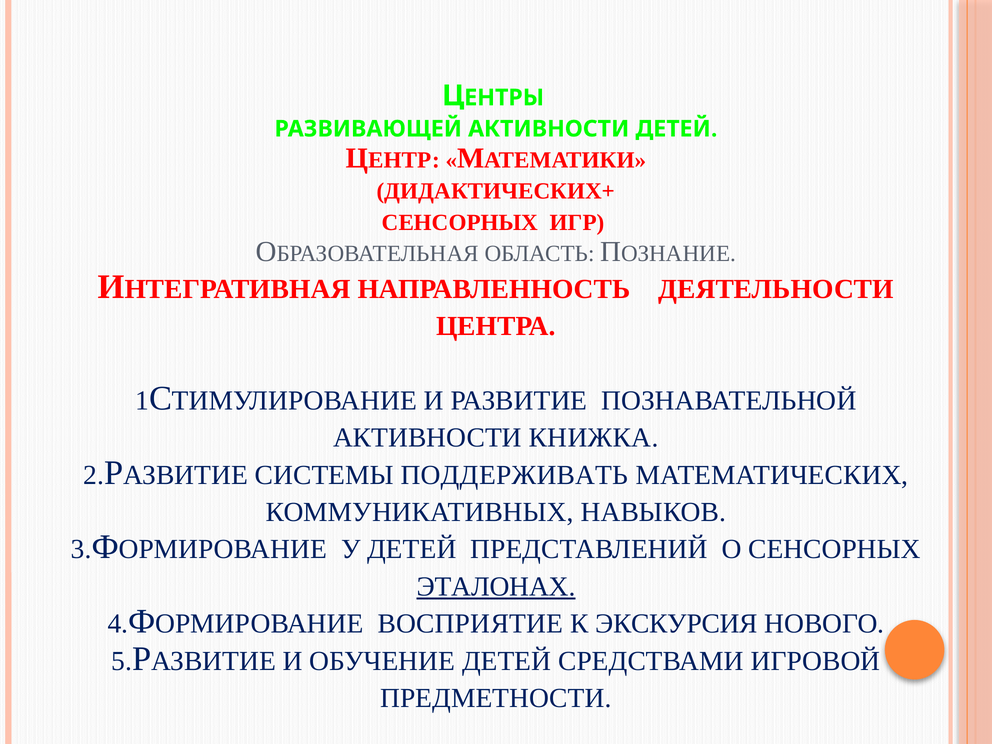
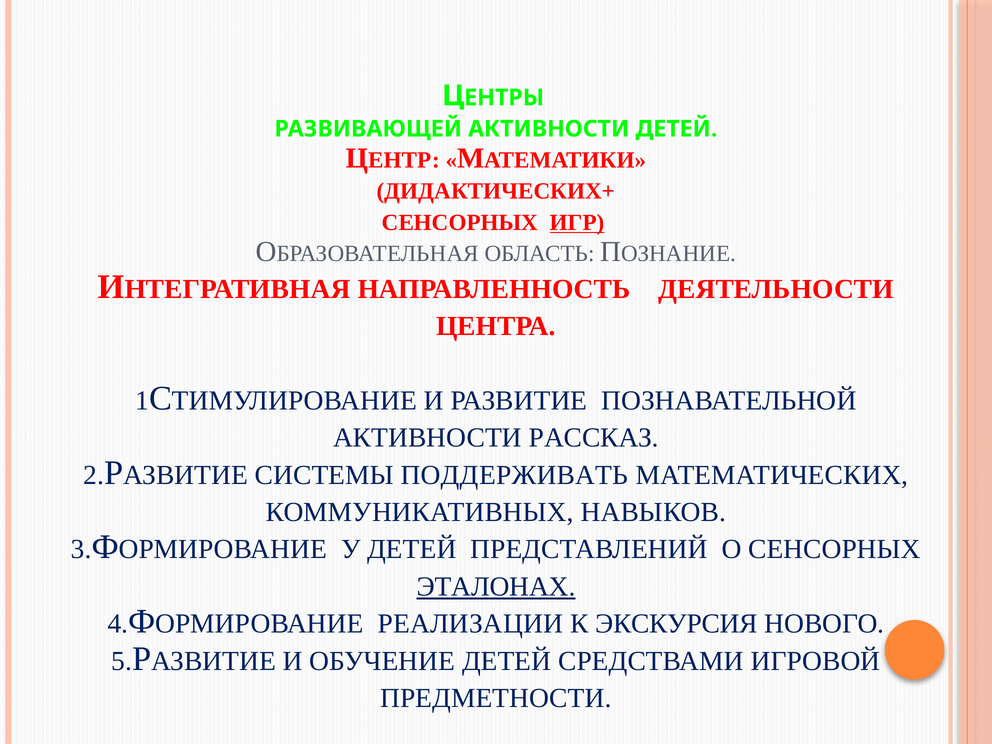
ИГР underline: none -> present
КНИЖКА: КНИЖКА -> РАССКАЗ
ВОСПРИЯТИЕ: ВОСПРИЯТИЕ -> РЕАЛИЗАЦИИ
